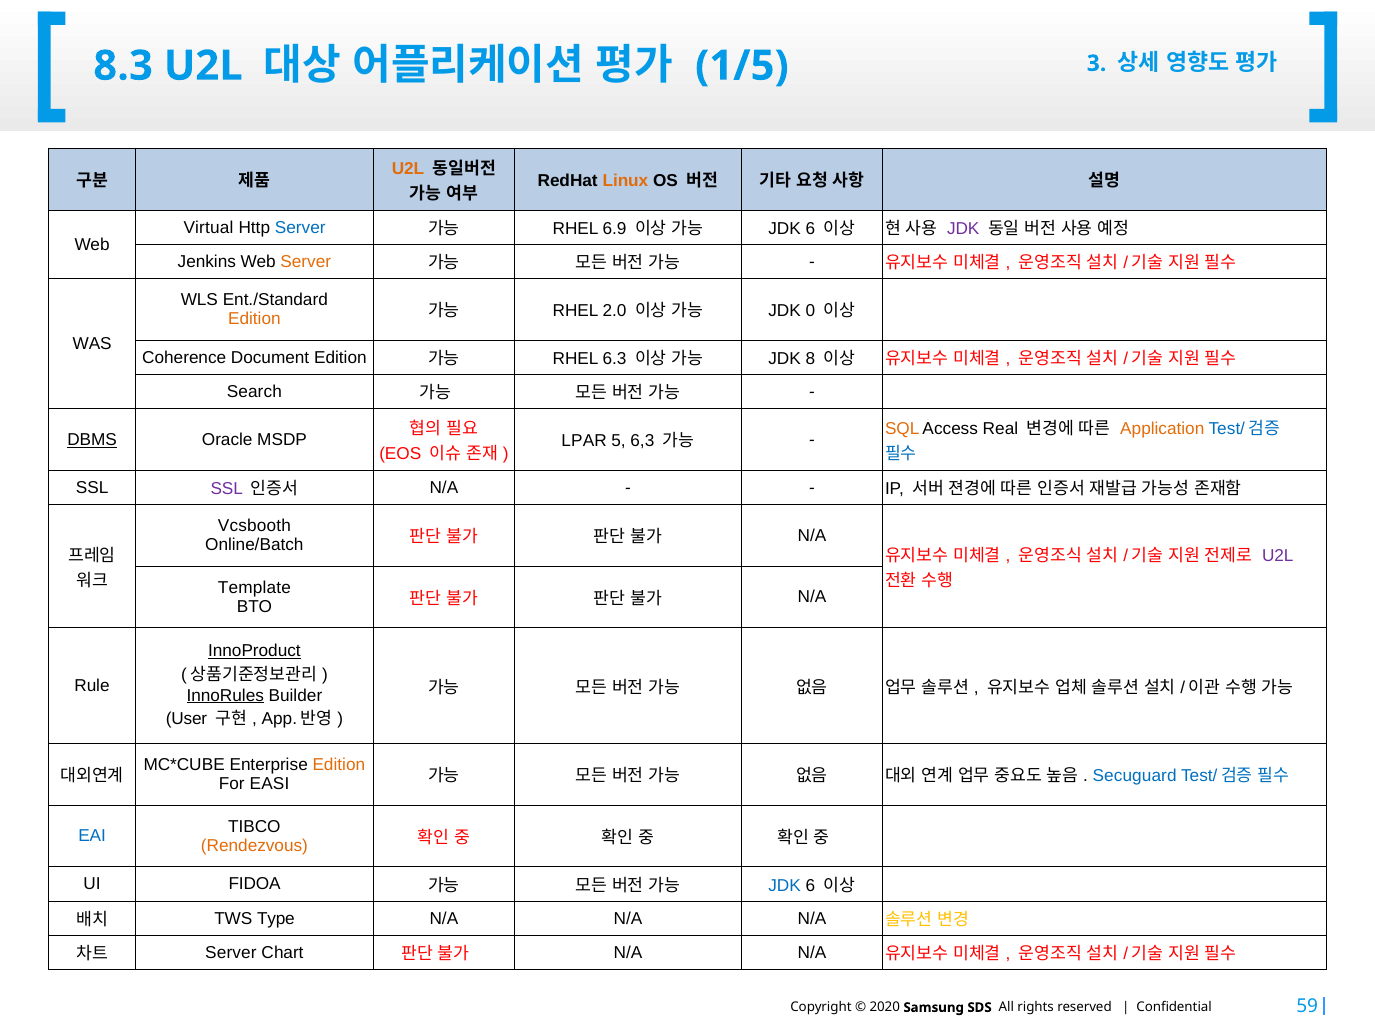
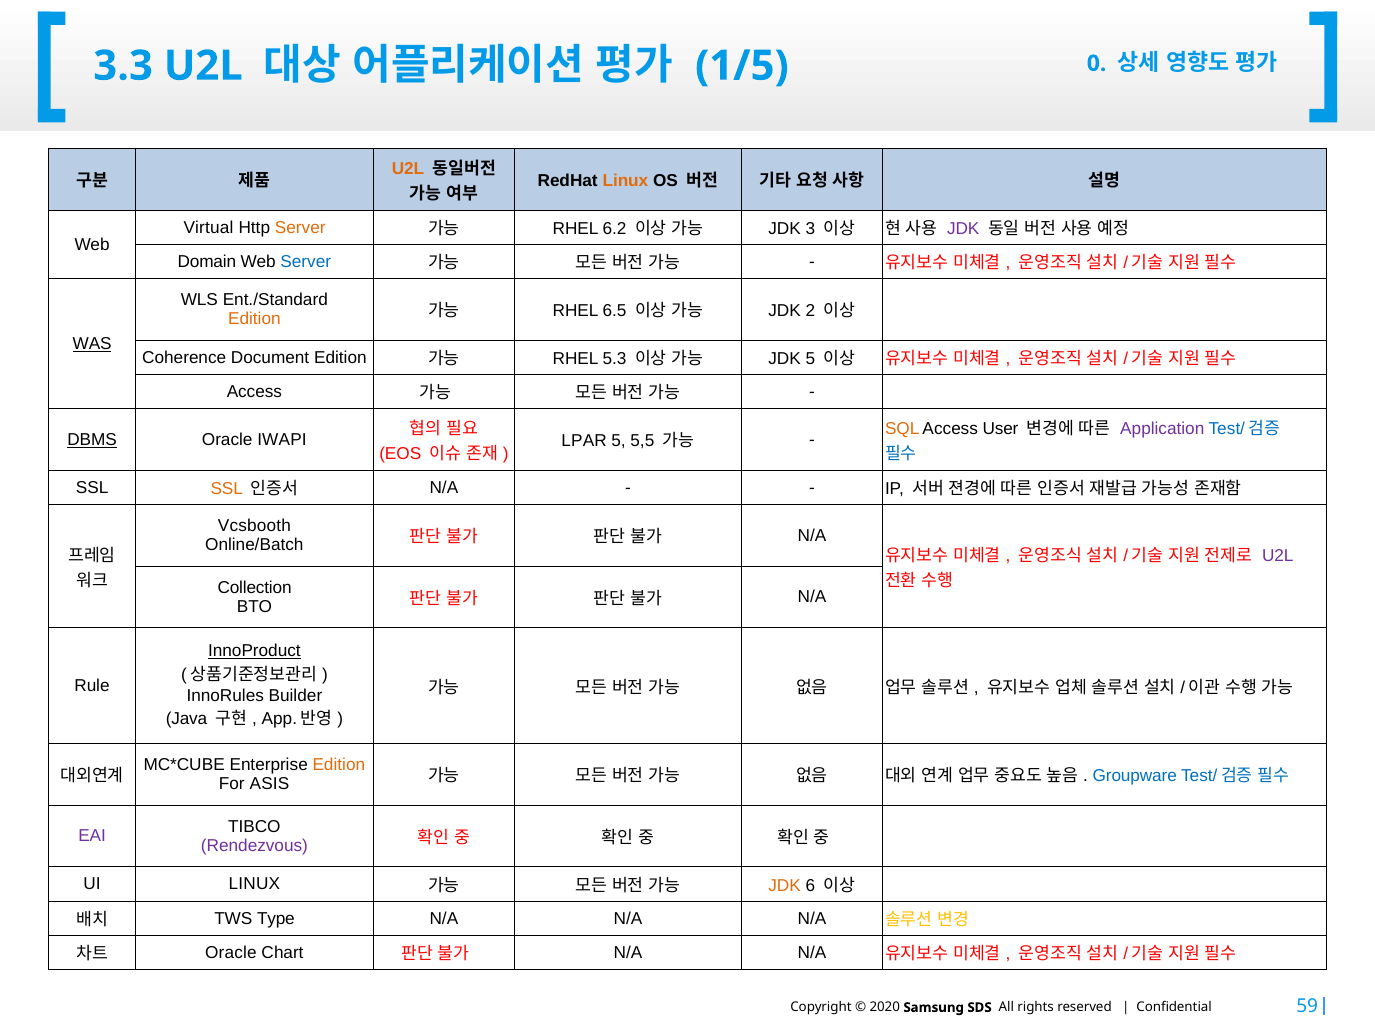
8.3: 8.3 -> 3.3
3: 3 -> 0
Server at (300, 227) colour: blue -> orange
6.9: 6.9 -> 6.2
6 at (810, 229): 6 -> 3
Jenkins: Jenkins -> Domain
Server at (306, 262) colour: orange -> blue
2.0: 2.0 -> 6.5
0: 0 -> 2
WAS underline: none -> present
6.3: 6.3 -> 5.3
JDK 8: 8 -> 5
Search at (254, 392): Search -> Access
Real: Real -> User
Application colour: orange -> purple
MSDP: MSDP -> IWAPI
6,3: 6,3 -> 5,5
SSL at (227, 489) colour: purple -> orange
Template: Template -> Collection
InnoRules underline: present -> none
User: User -> Java
EASI: EASI -> ASIS
Secuguard: Secuguard -> Groupware
EAI colour: blue -> purple
Rendezvous colour: orange -> purple
UI FIDOA: FIDOA -> LINUX
JDK at (785, 886) colour: blue -> orange
Server at (231, 953): Server -> Oracle
